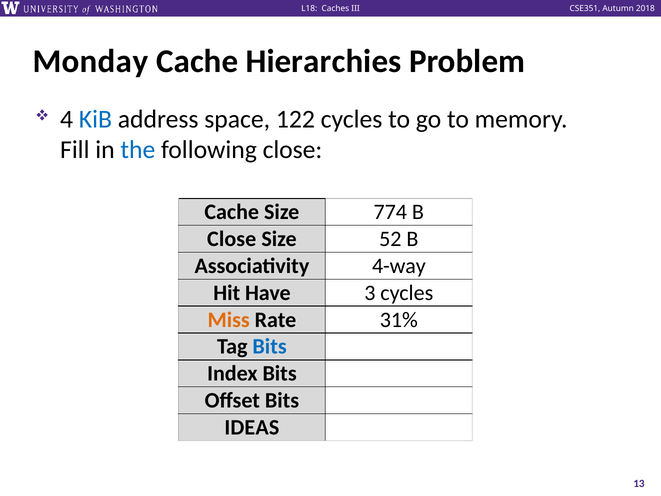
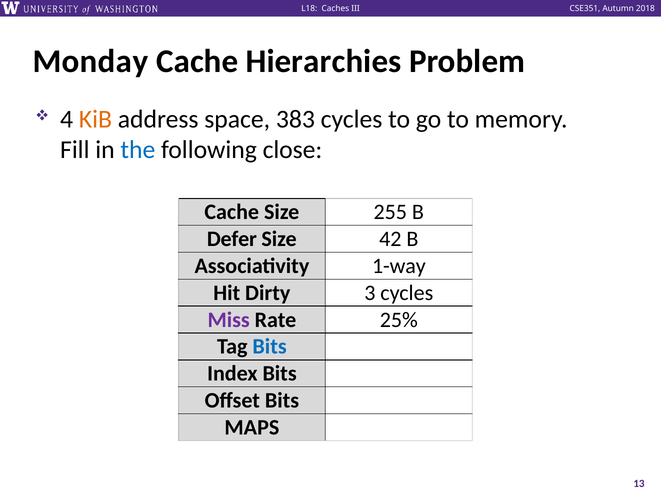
KiB colour: blue -> orange
122: 122 -> 383
774: 774 -> 255
Close at (232, 239): Close -> Defer
52: 52 -> 42
4-way: 4-way -> 1-way
Have: Have -> Dirty
Miss colour: orange -> purple
31%: 31% -> 25%
IDEAS: IDEAS -> MAPS
